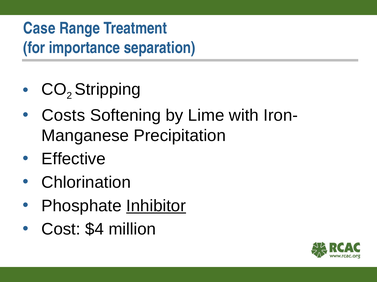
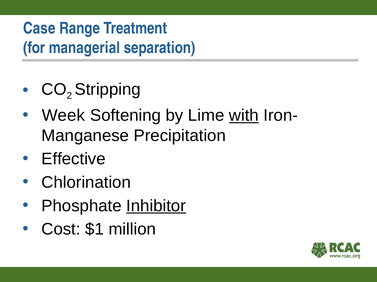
importance: importance -> managerial
Costs: Costs -> Week
with underline: none -> present
$4: $4 -> $1
